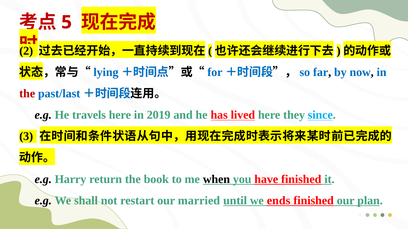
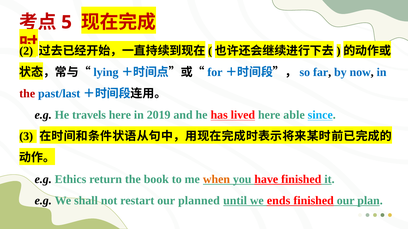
they: they -> able
Harry: Harry -> Ethics
when colour: black -> orange
married: married -> planned
